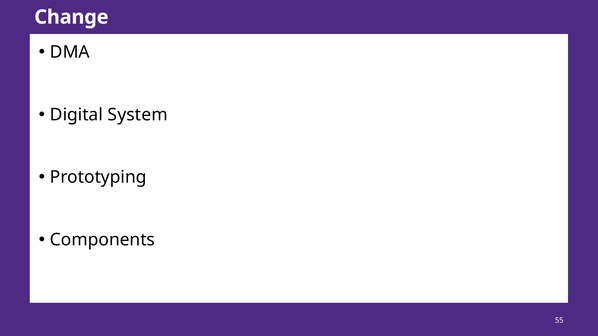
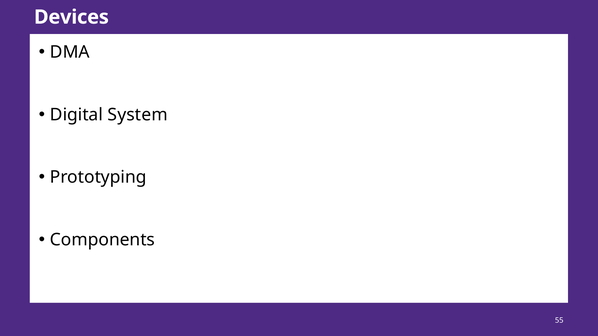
Change: Change -> Devices
